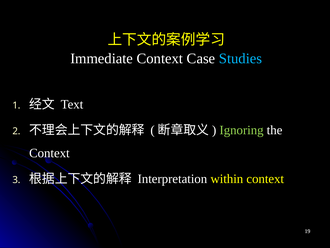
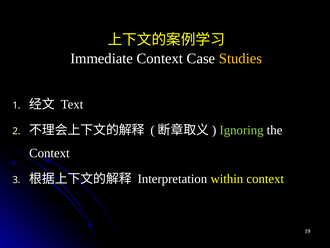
Studies colour: light blue -> yellow
